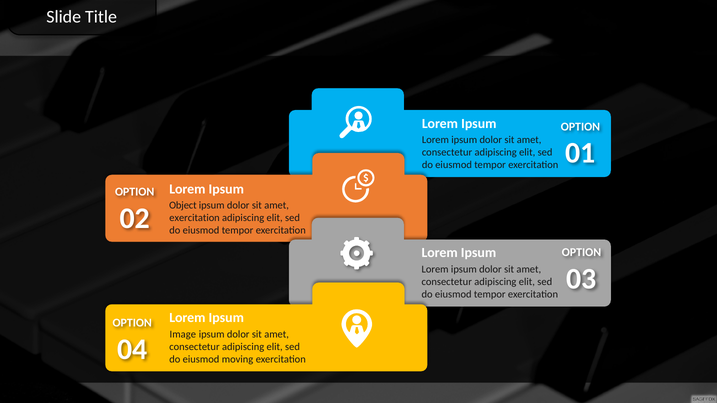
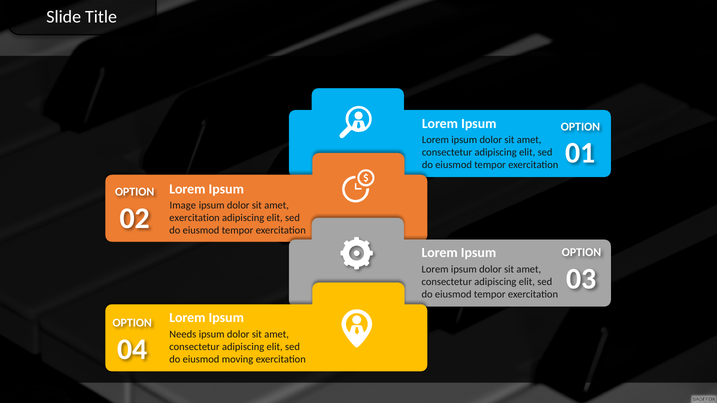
Object: Object -> Image
Image: Image -> Needs
